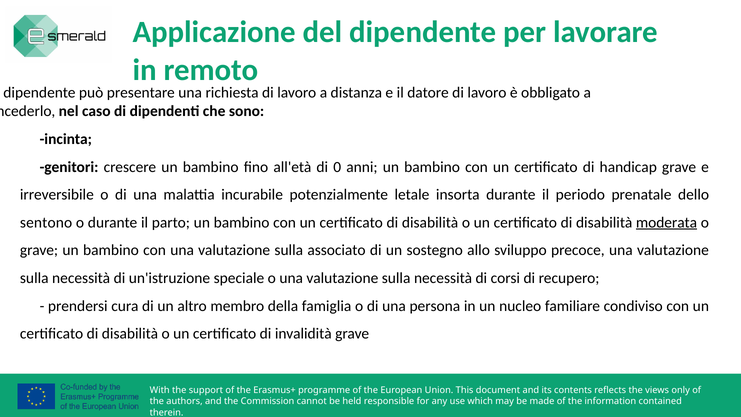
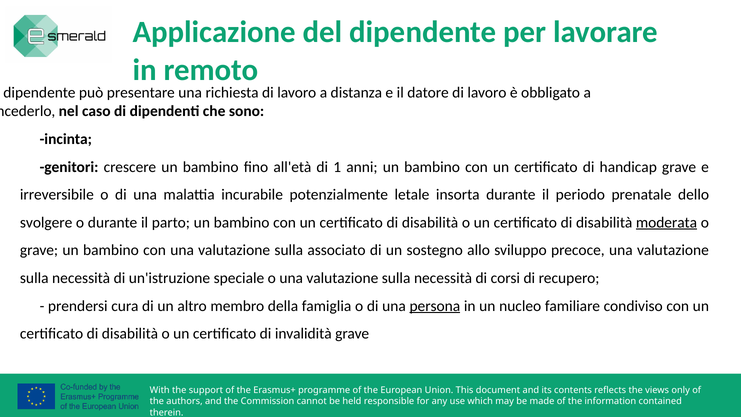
0: 0 -> 1
sentono: sentono -> svolgere
persona underline: none -> present
